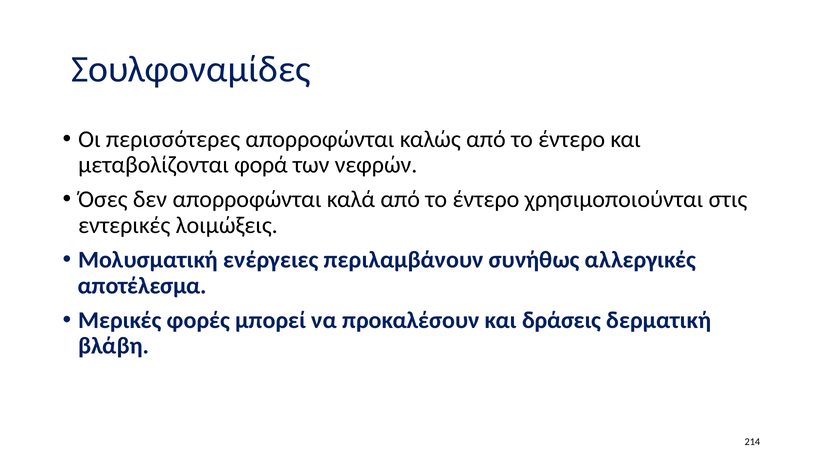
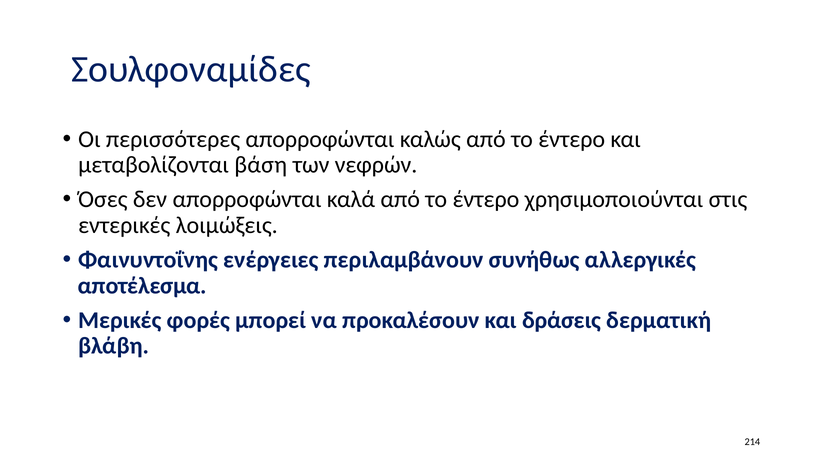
φορά: φορά -> βάση
Μολυσματική: Μολυσματική -> Φαινυντοΐνης
